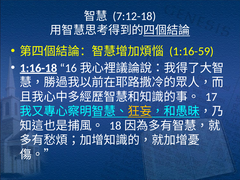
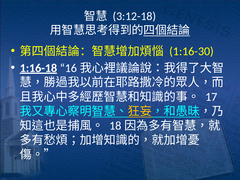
7:12-18: 7:12-18 -> 3:12-18
1:16-59: 1:16-59 -> 1:16-30
